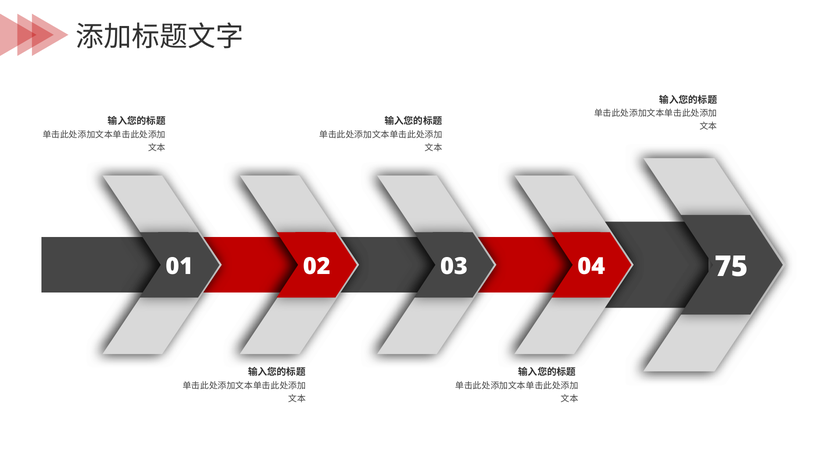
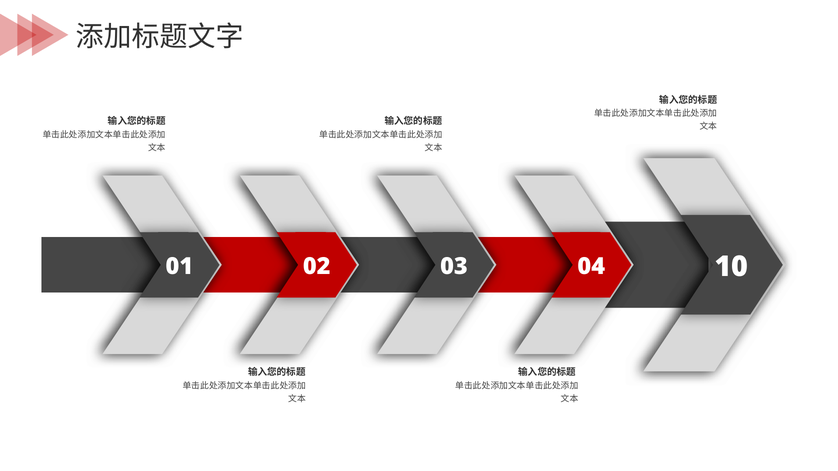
75: 75 -> 10
